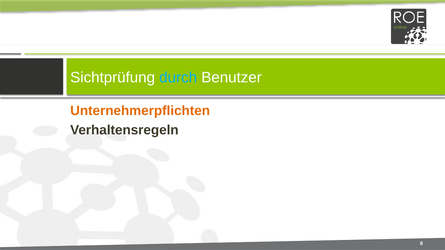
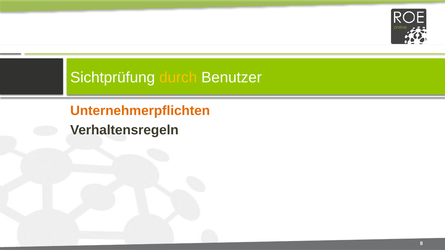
durch colour: light blue -> yellow
